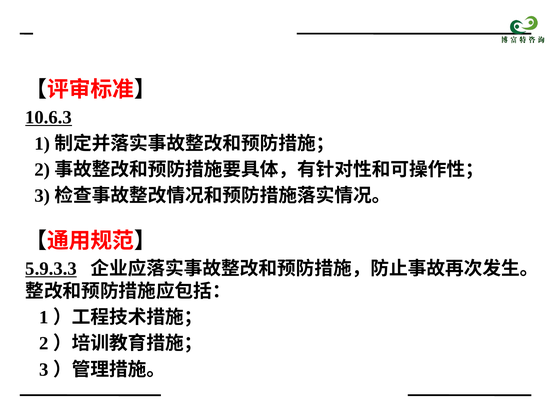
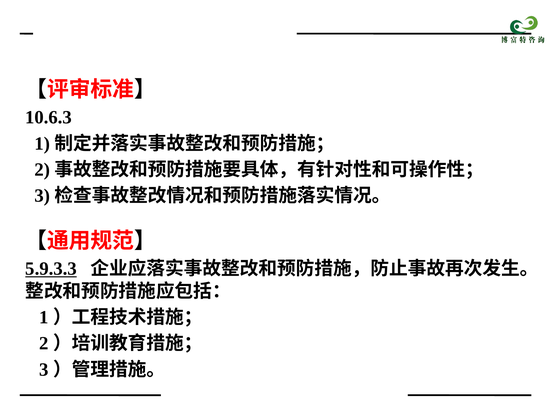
10.6.3 underline: present -> none
